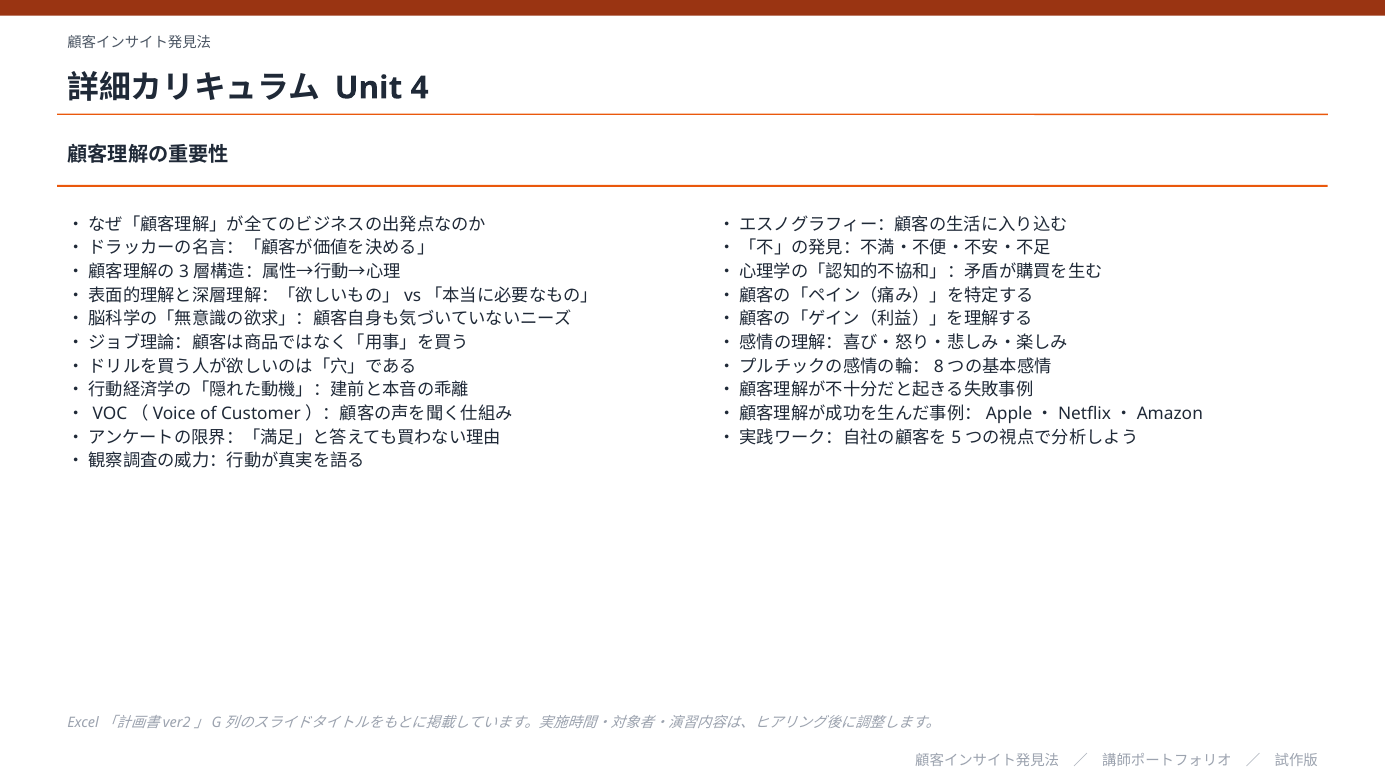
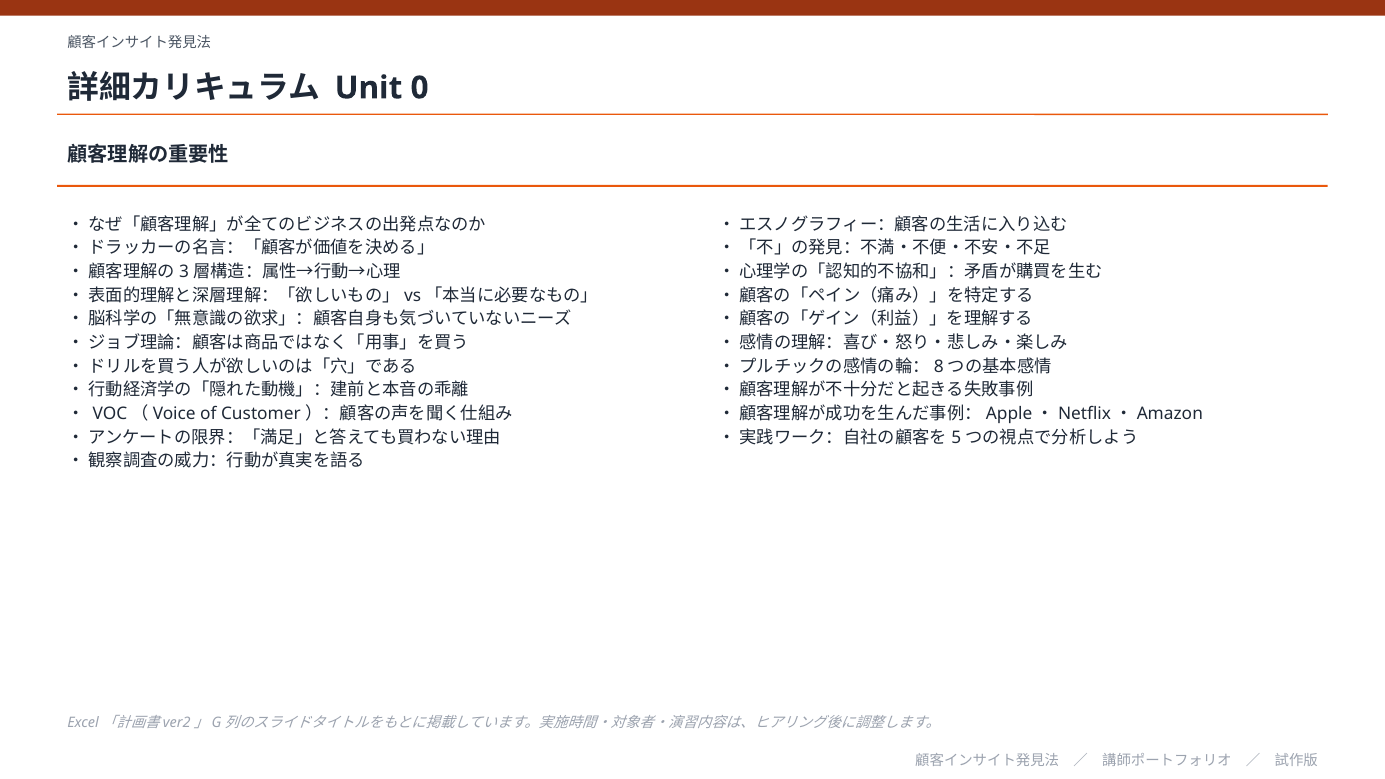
4: 4 -> 0
